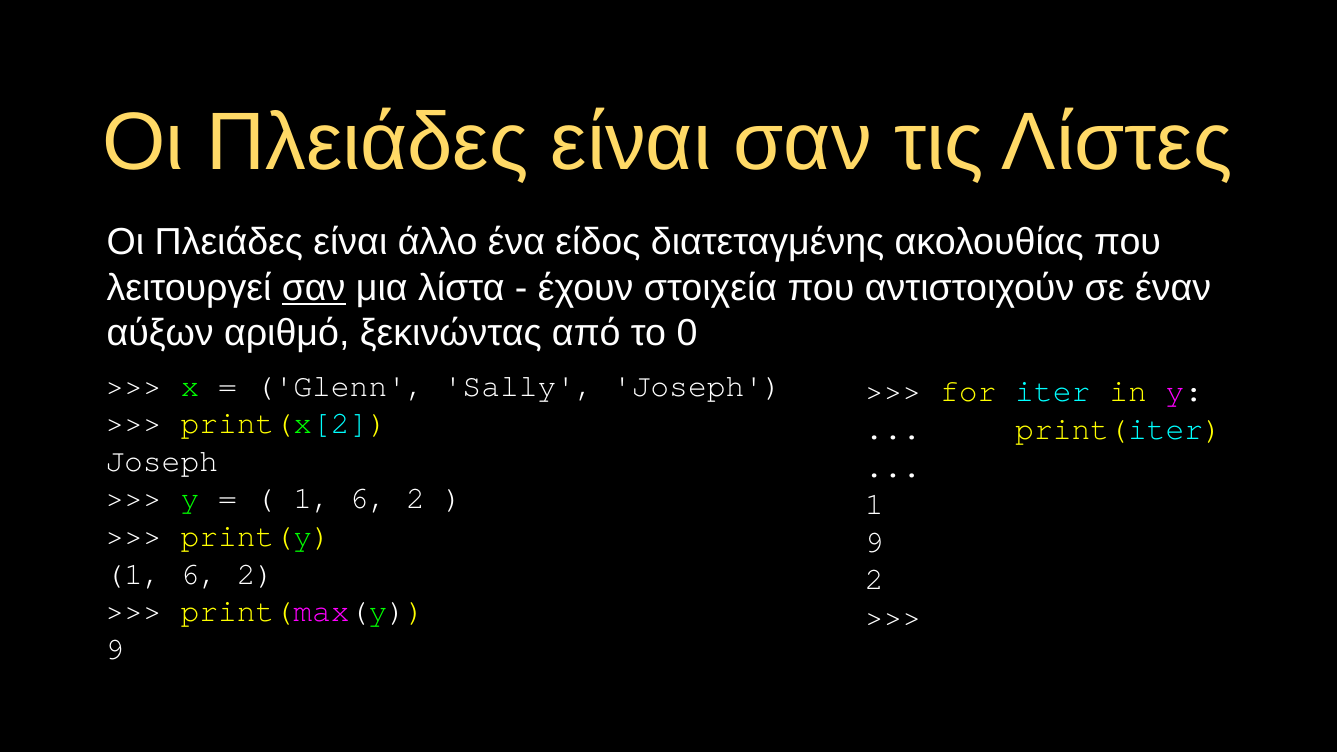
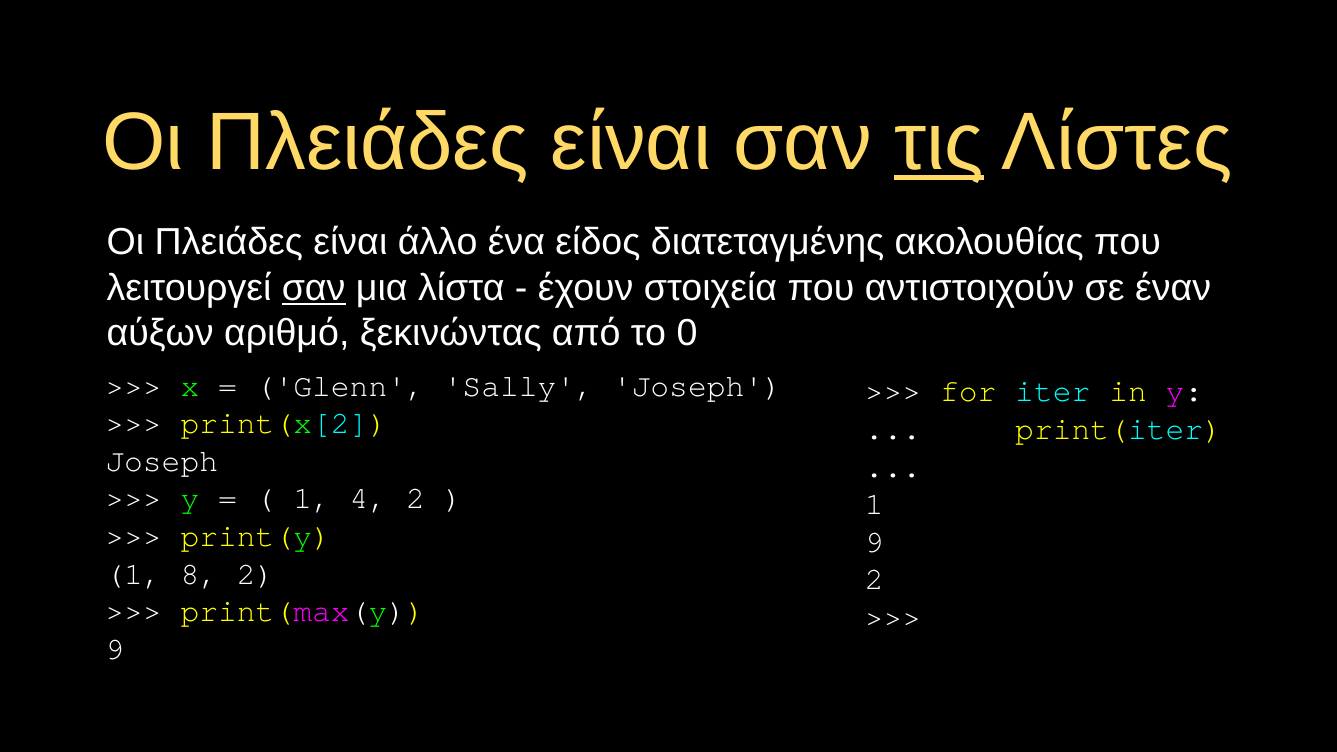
τις underline: none -> present
6 at (369, 499): 6 -> 4
6 at (199, 574): 6 -> 8
